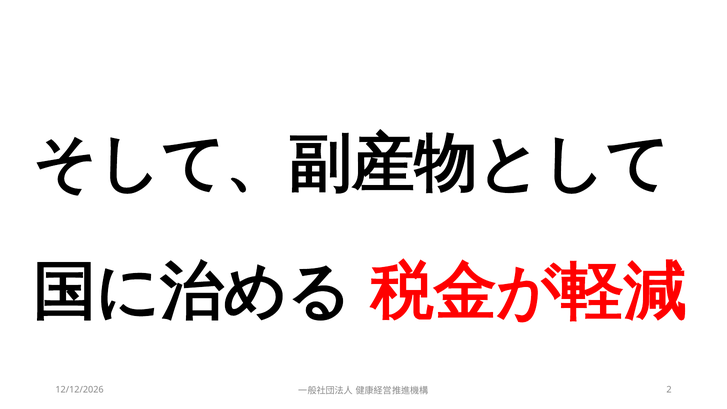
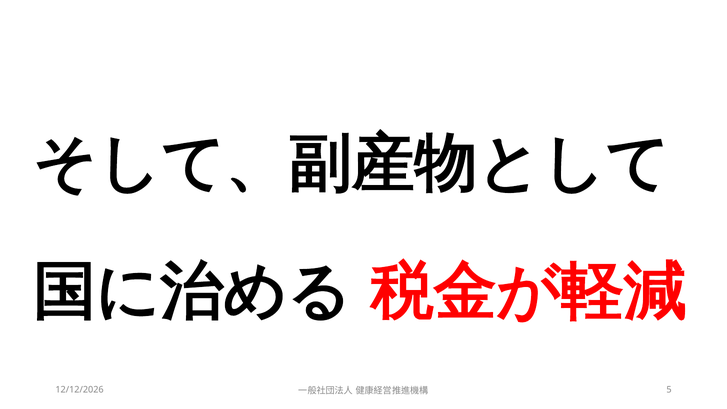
2: 2 -> 5
